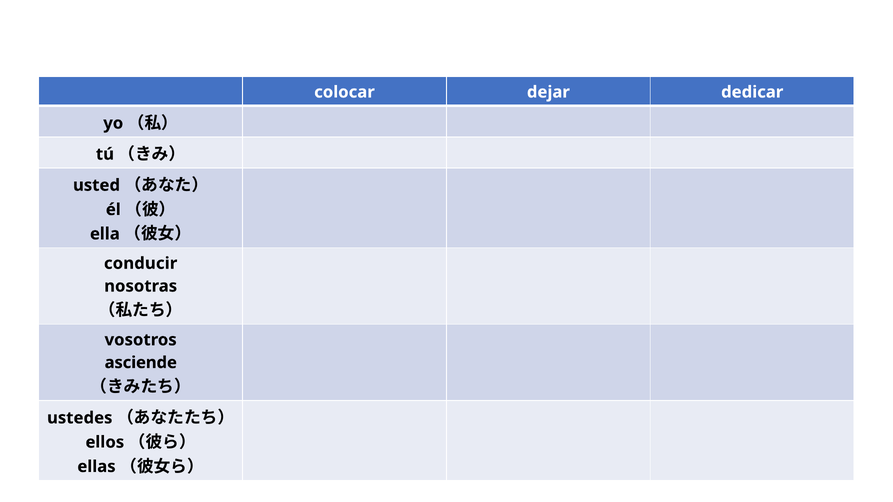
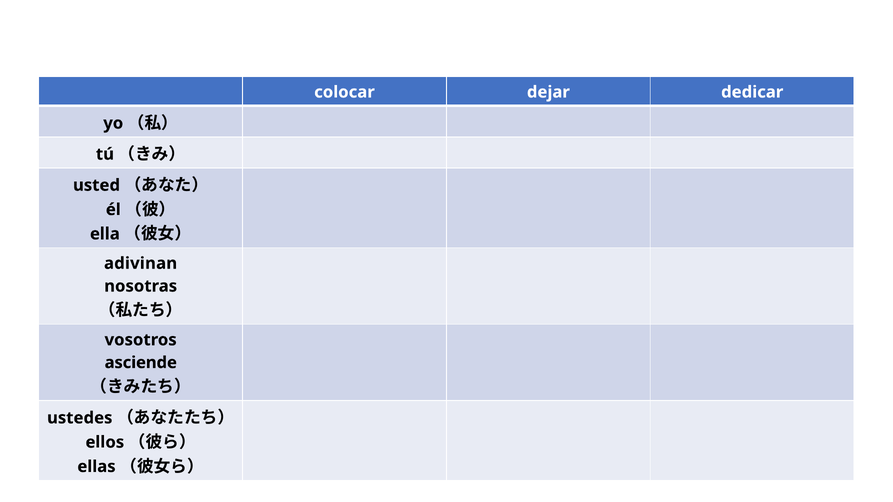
conducir: conducir -> adivinan
